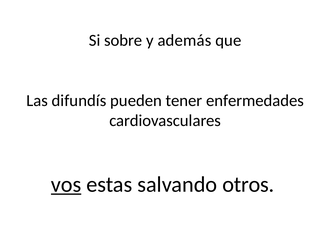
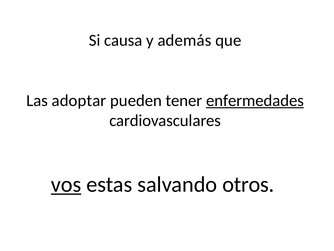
sobre: sobre -> causa
difundís: difundís -> adoptar
enfermedades underline: none -> present
